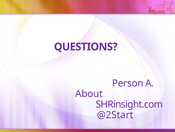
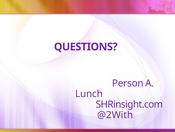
About: About -> Lunch
@2Start: @2Start -> @2With
